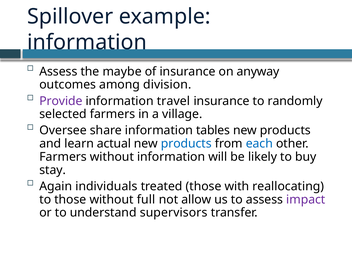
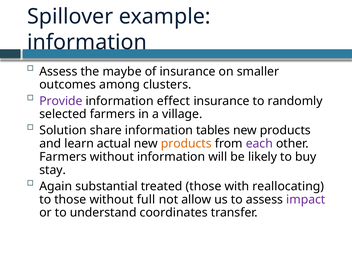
anyway: anyway -> smaller
division: division -> clusters
travel: travel -> effect
Oversee: Oversee -> Solution
products at (186, 144) colour: blue -> orange
each colour: blue -> purple
individuals: individuals -> substantial
supervisors: supervisors -> coordinates
